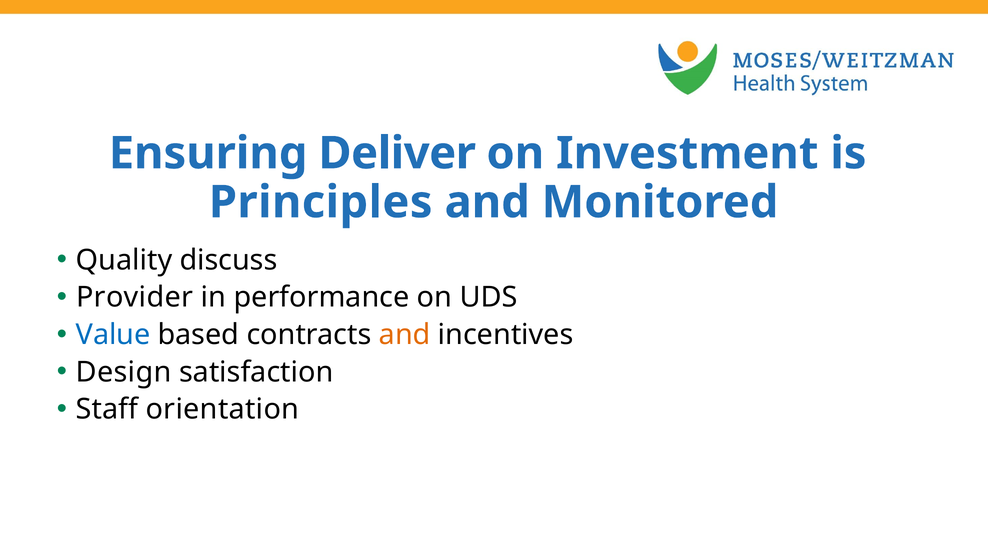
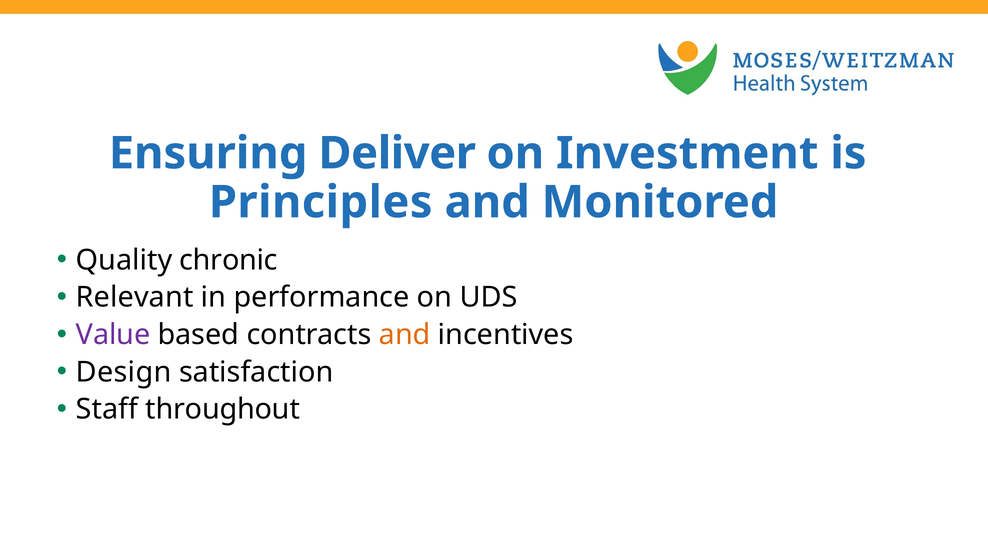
discuss: discuss -> chronic
Provider: Provider -> Relevant
Value colour: blue -> purple
orientation: orientation -> throughout
